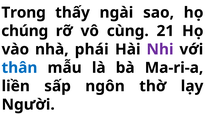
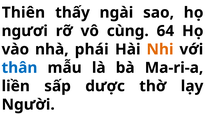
Trong: Trong -> Thiên
chúng: chúng -> ngươi
21: 21 -> 64
Nhi colour: purple -> orange
ngôn: ngôn -> dược
